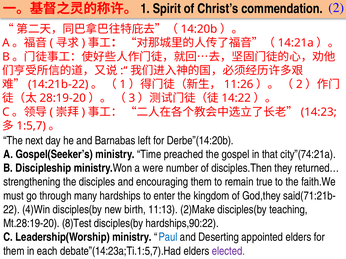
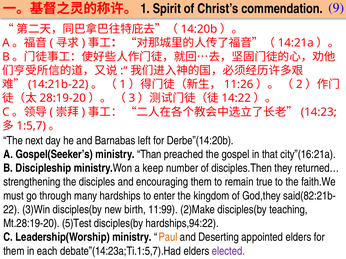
commendation 2: 2 -> 9
Time: Time -> Than
city”(74:21a: city”(74:21a -> city”(16:21a
were: were -> keep
said(71:21b-: said(71:21b- -> said(82:21b-
4)Win: 4)Win -> 3)Win
11:13: 11:13 -> 11:99
8)Test: 8)Test -> 5)Test
hardships,90:22: hardships,90:22 -> hardships,94:22
Paul colour: blue -> orange
